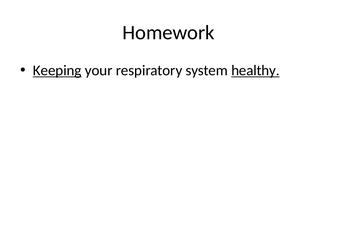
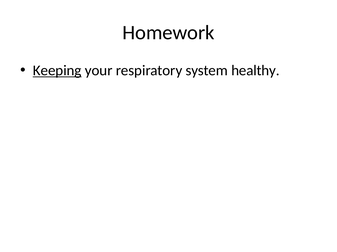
healthy underline: present -> none
